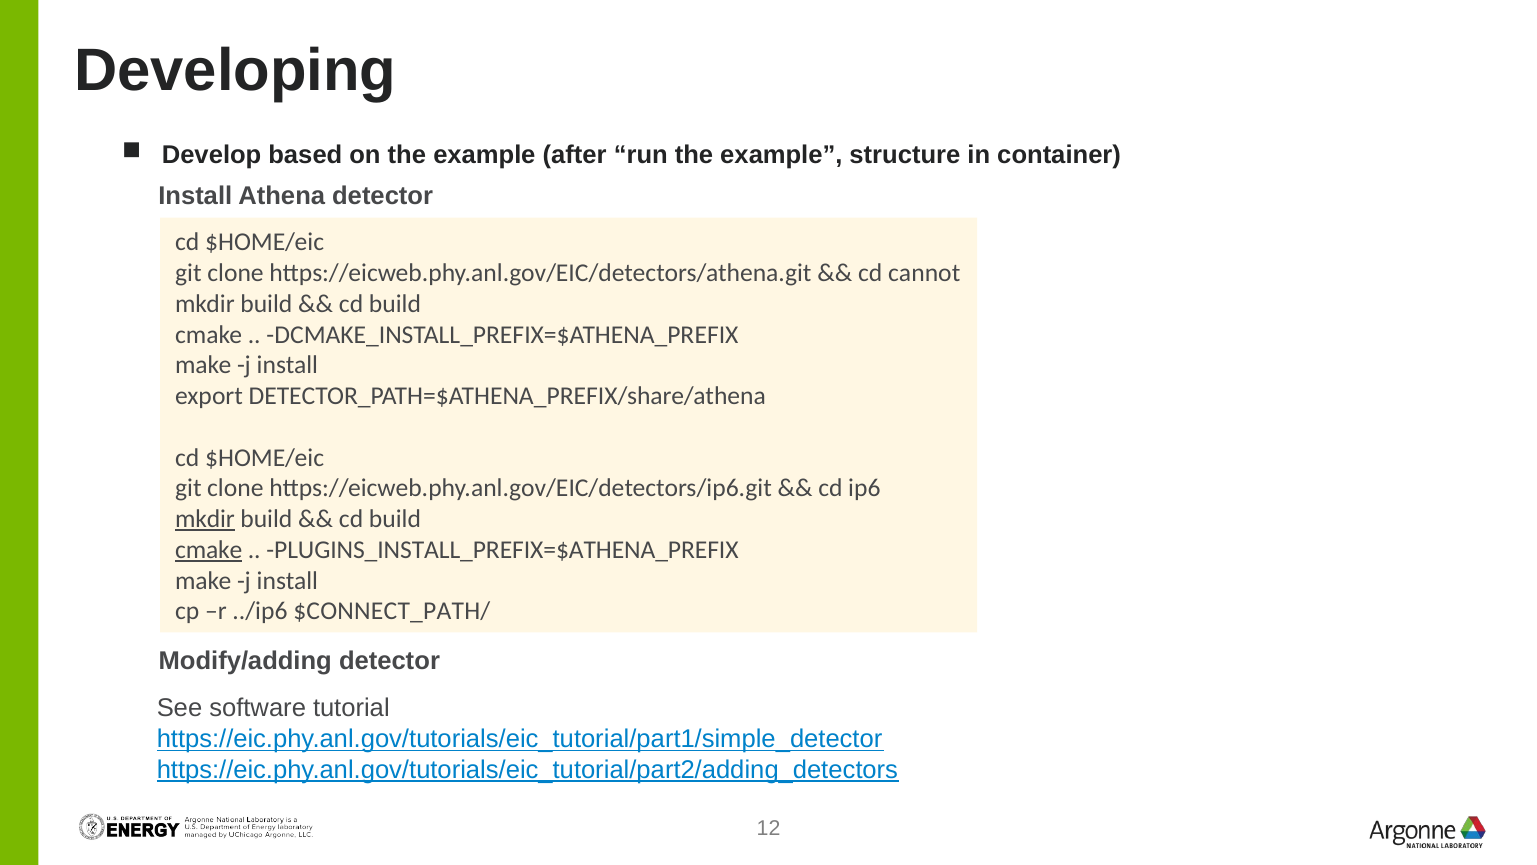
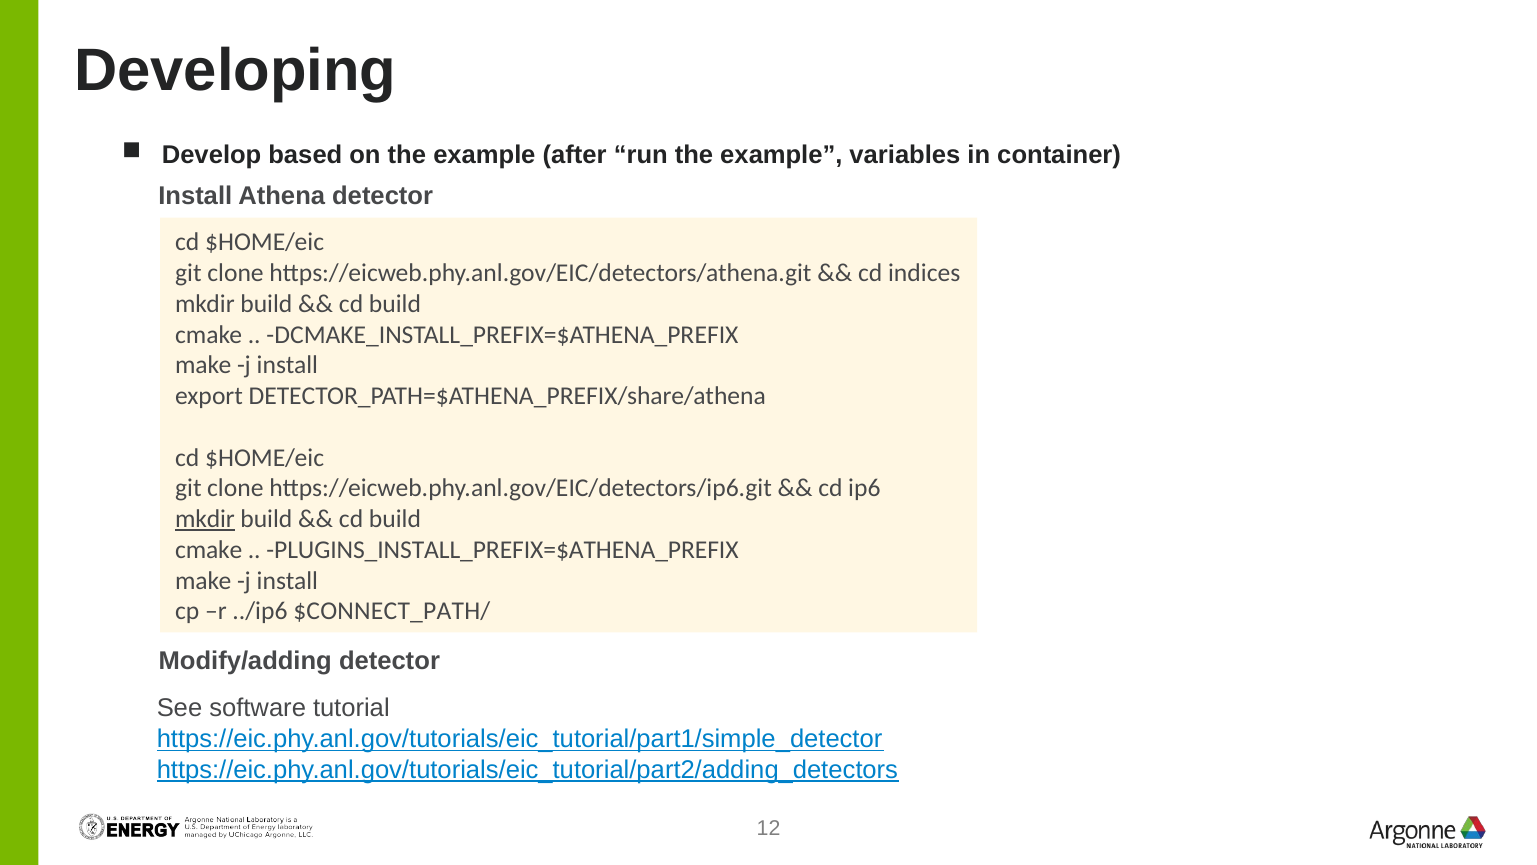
structure: structure -> variables
cannot: cannot -> indices
cmake at (209, 550) underline: present -> none
